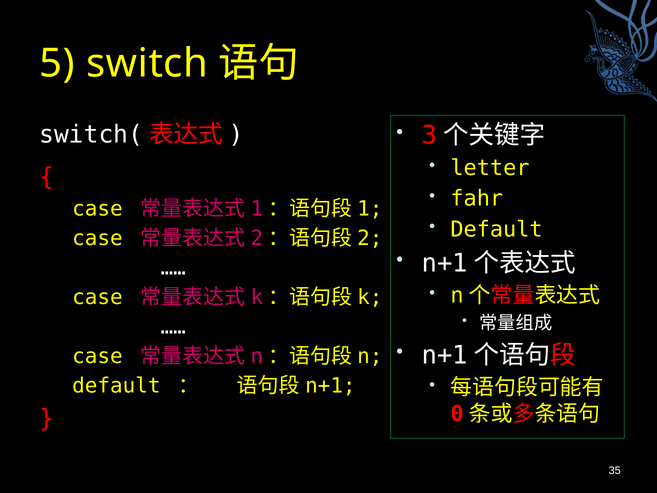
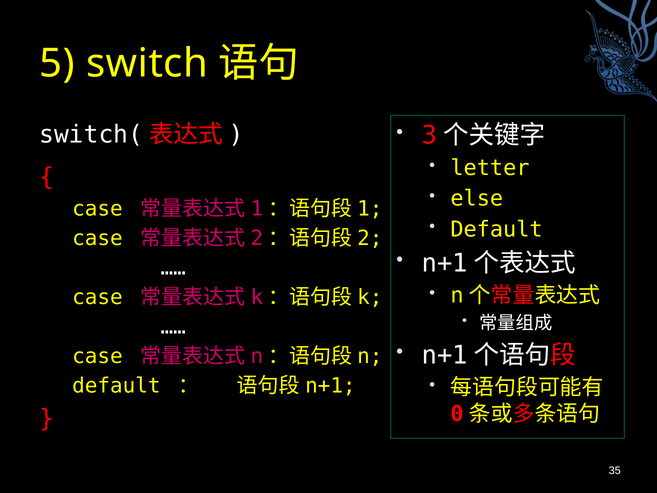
fahr: fahr -> else
